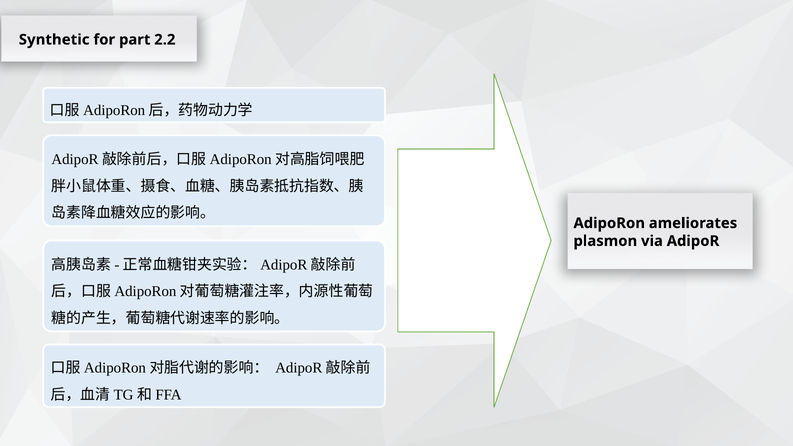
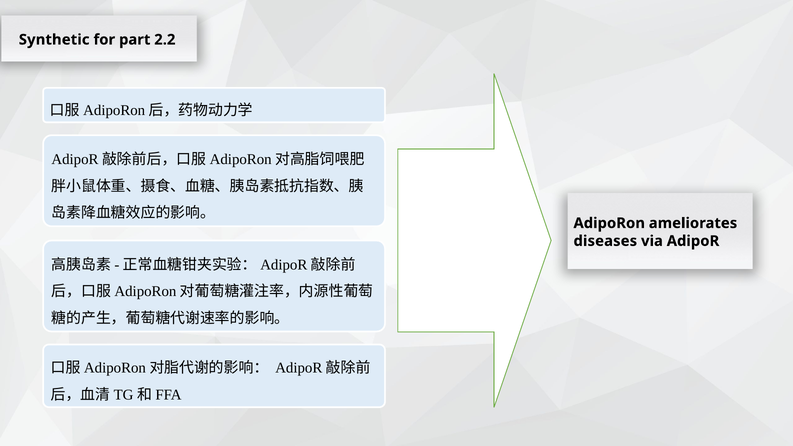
plasmon: plasmon -> diseases
